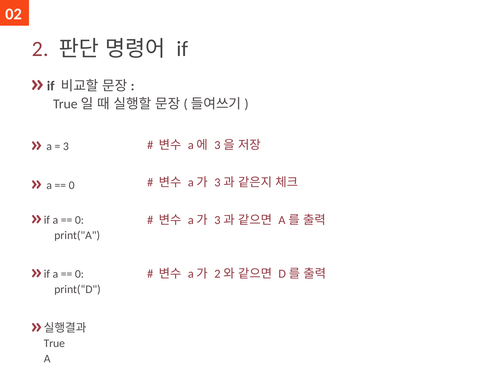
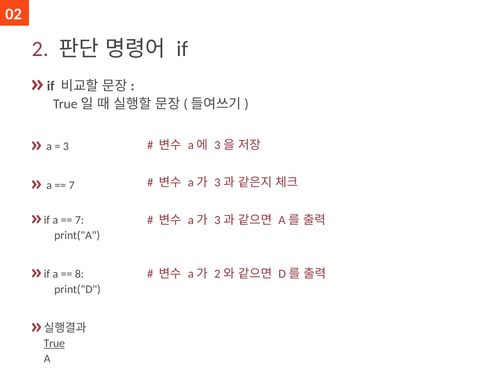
0 at (72, 185): 0 -> 7
0 at (79, 220): 0 -> 7
0 at (79, 274): 0 -> 8
True underline: none -> present
